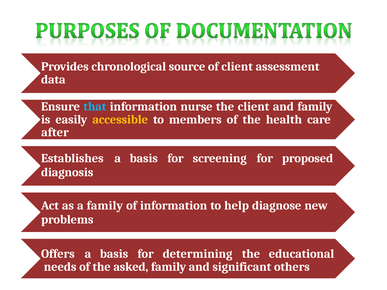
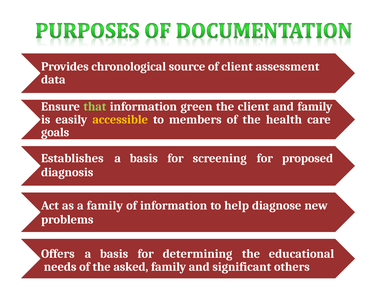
that colour: light blue -> light green
nurse: nurse -> green
after: after -> goals
